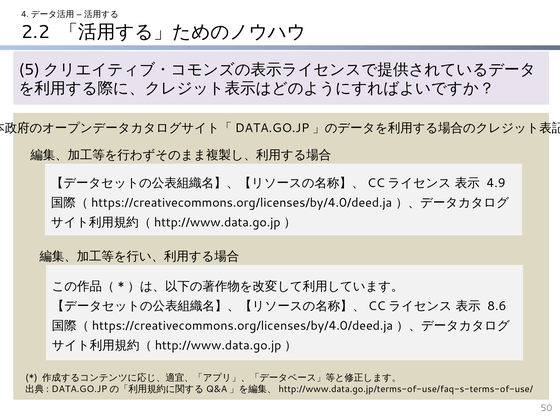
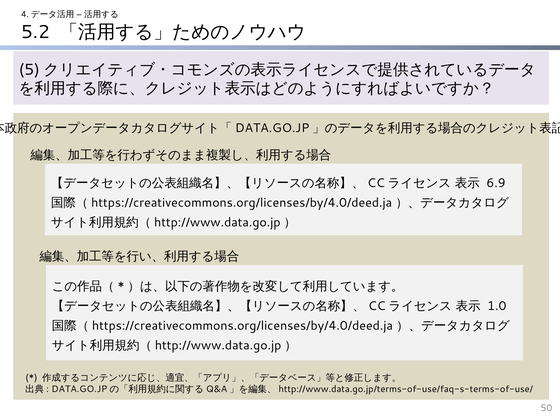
2.2: 2.2 -> 5.2
4.9: 4.9 -> 6.9
8.6: 8.6 -> 1.0
